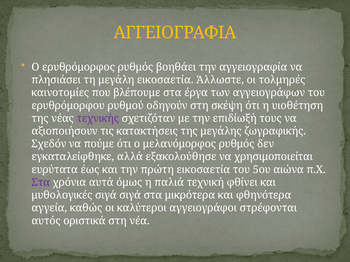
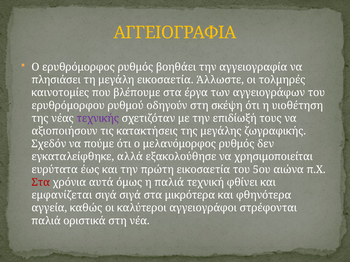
Στα at (41, 183) colour: purple -> red
μυθολογικές: μυθολογικές -> εμφανίζεται
αυτός at (46, 221): αυτός -> παλιά
